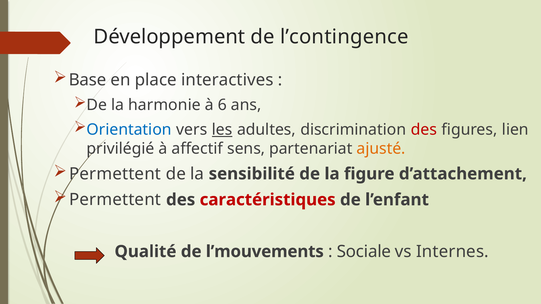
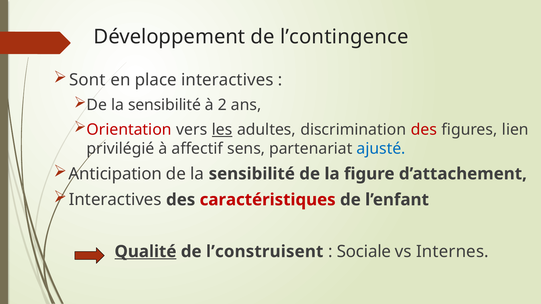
Base: Base -> Sont
harmonie at (164, 105): harmonie -> sensibilité
6: 6 -> 2
Orientation colour: blue -> red
ajusté colour: orange -> blue
Permettent at (115, 174): Permettent -> Anticipation
Permettent at (115, 200): Permettent -> Interactives
Qualité underline: none -> present
l’mouvements: l’mouvements -> l’construisent
